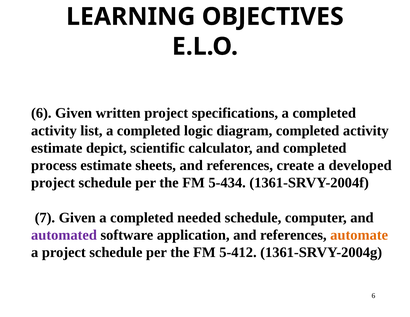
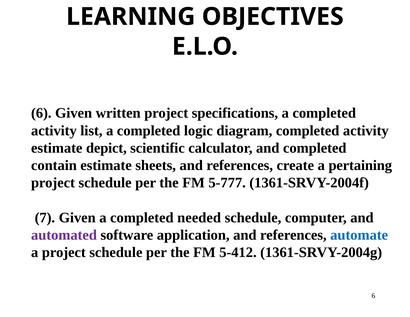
process: process -> contain
developed: developed -> pertaining
5-434: 5-434 -> 5-777
automate colour: orange -> blue
